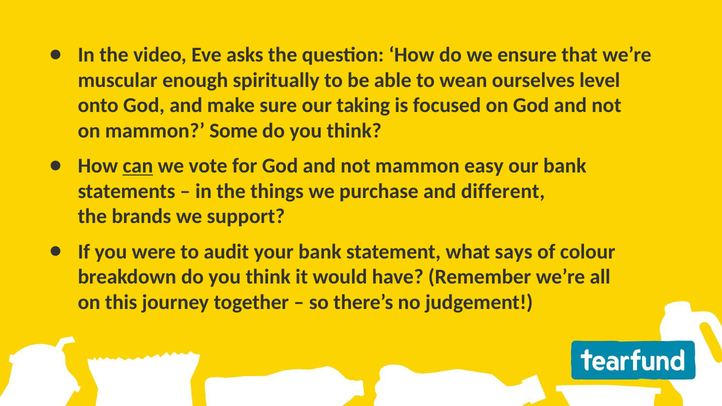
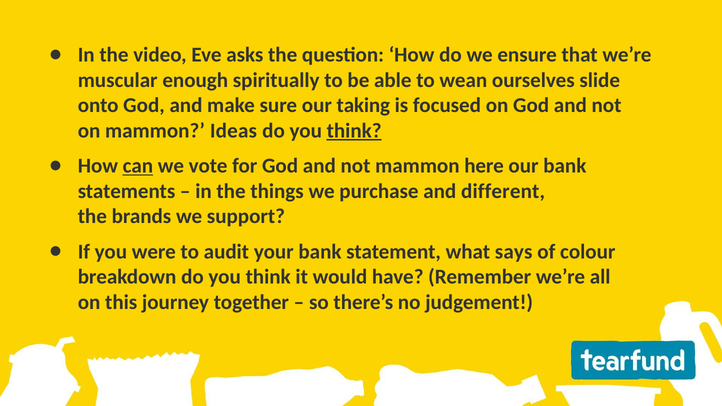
level: level -> slide
Some: Some -> Ideas
think at (354, 131) underline: none -> present
easy: easy -> here
